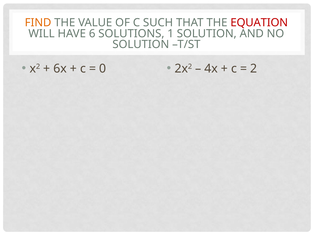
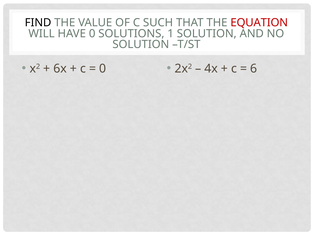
FIND colour: orange -> black
HAVE 6: 6 -> 0
2: 2 -> 6
